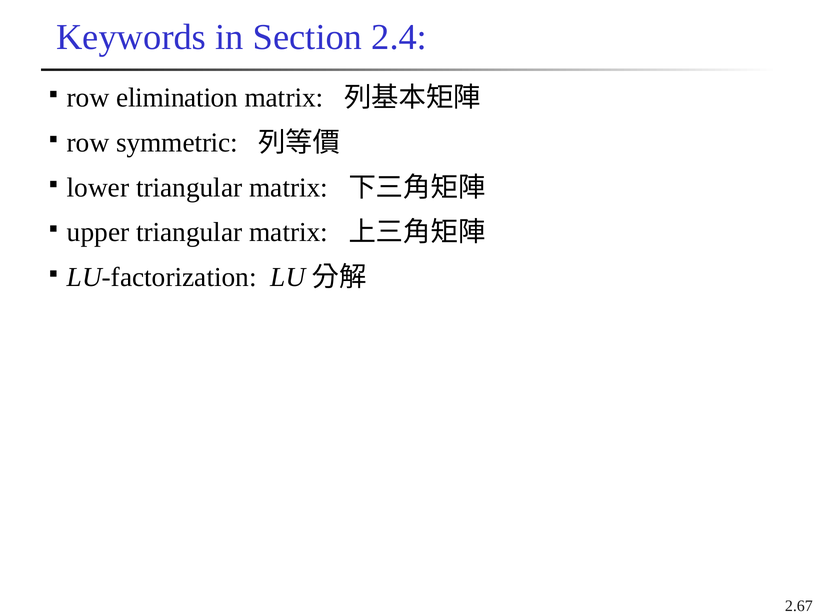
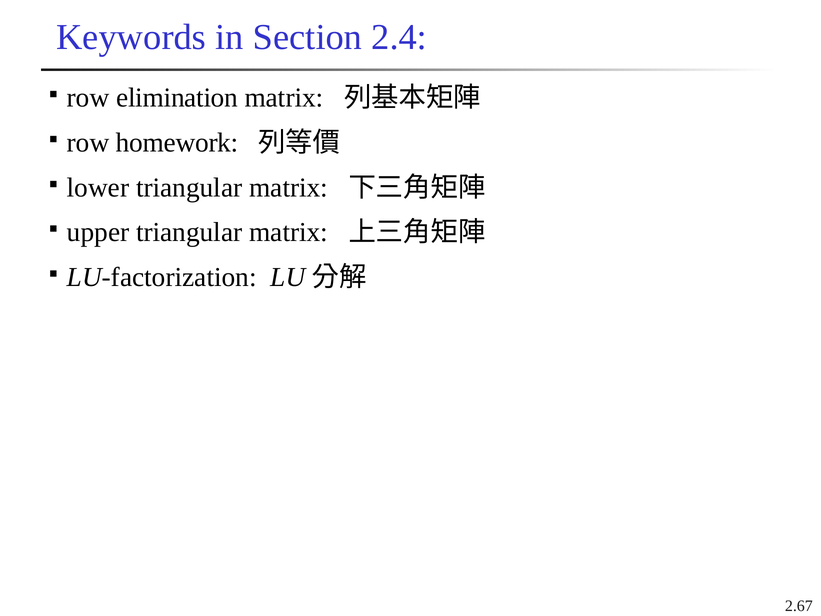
symmetric: symmetric -> homework
